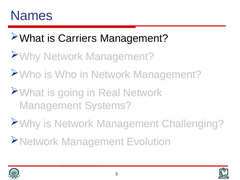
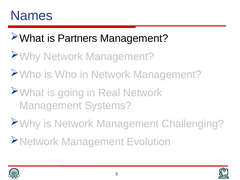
Carriers: Carriers -> Partners
